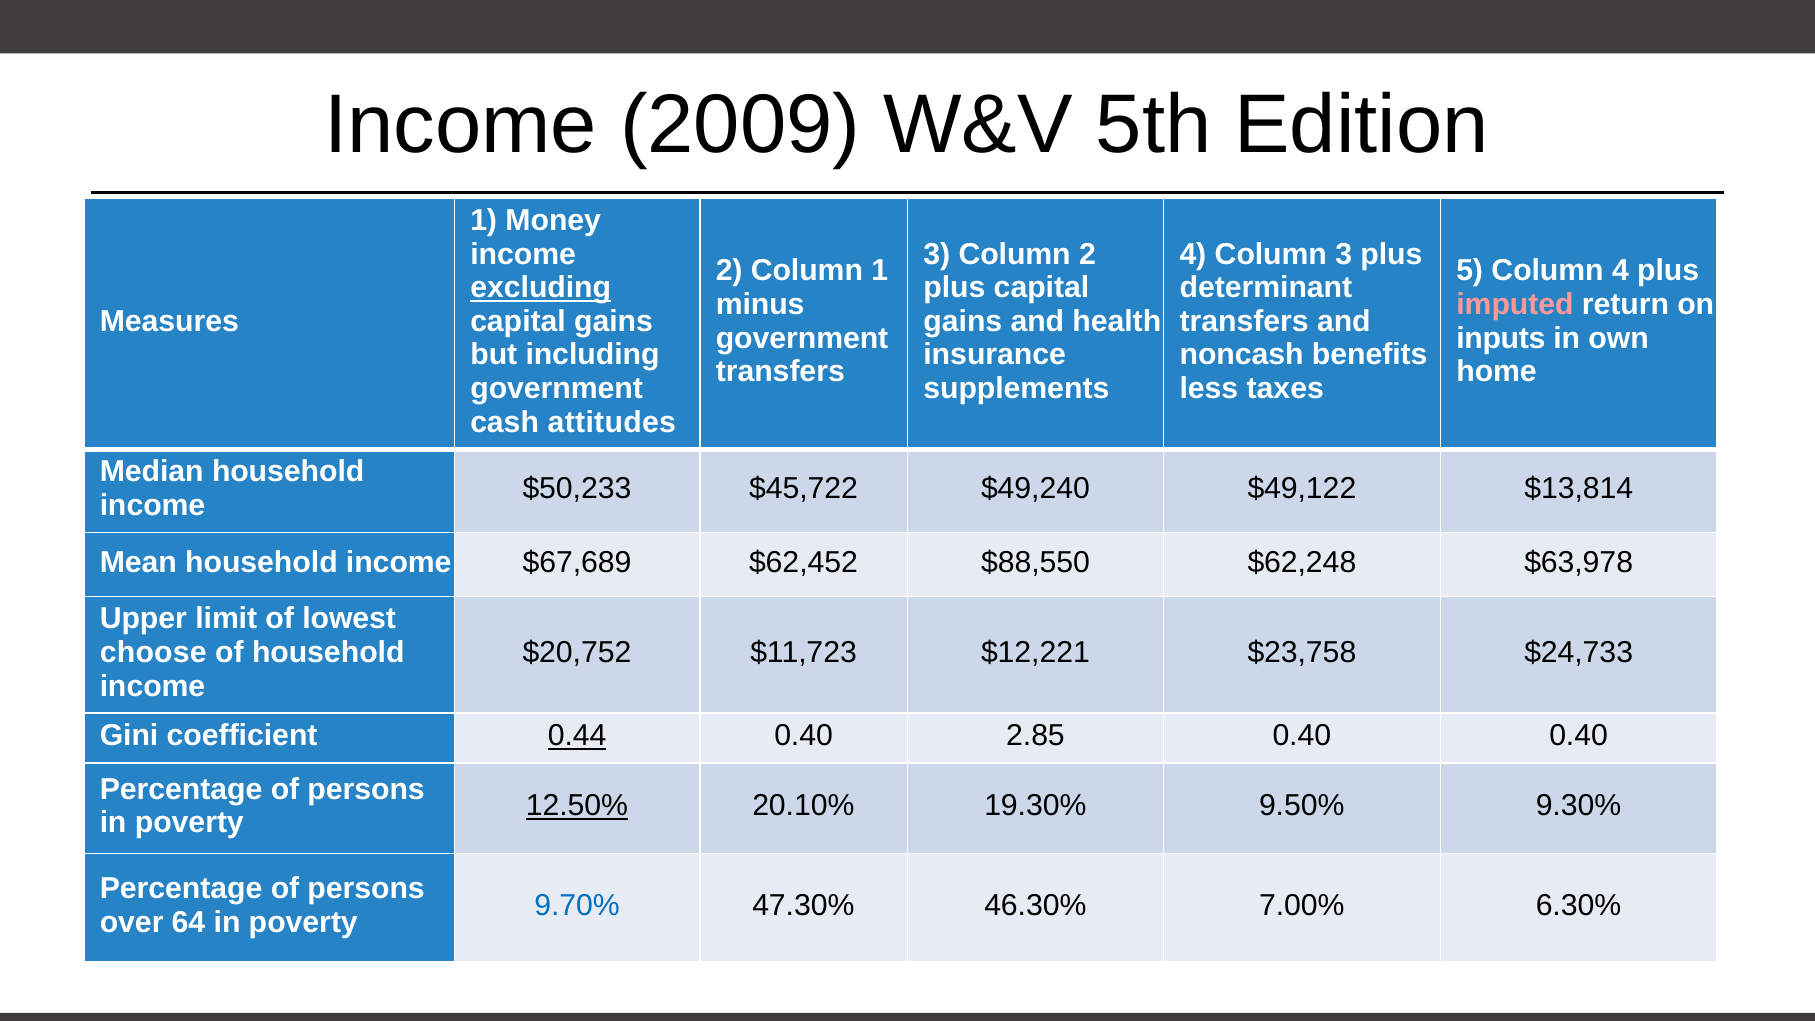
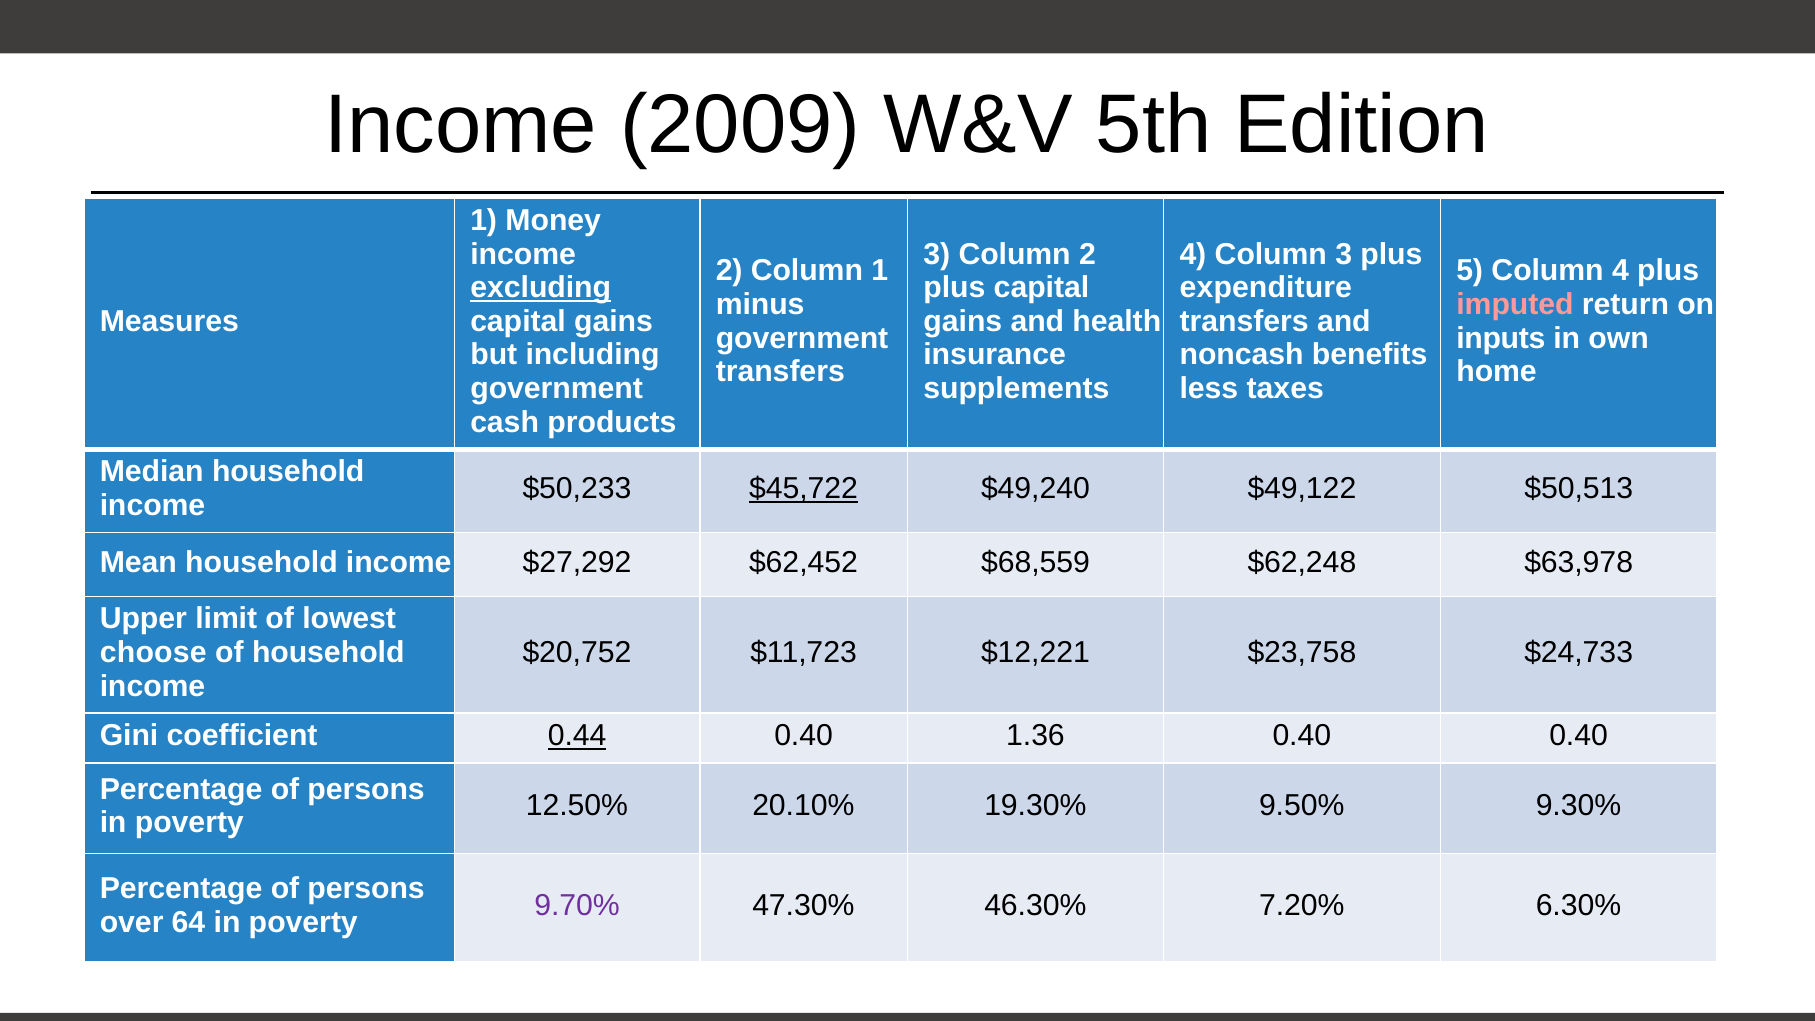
determinant: determinant -> expenditure
attitudes: attitudes -> products
$45,722 underline: none -> present
$13,814: $13,814 -> $50,513
$67,689: $67,689 -> $27,292
$88,550: $88,550 -> $68,559
2.85: 2.85 -> 1.36
12.50% underline: present -> none
9.70% colour: blue -> purple
7.00%: 7.00% -> 7.20%
